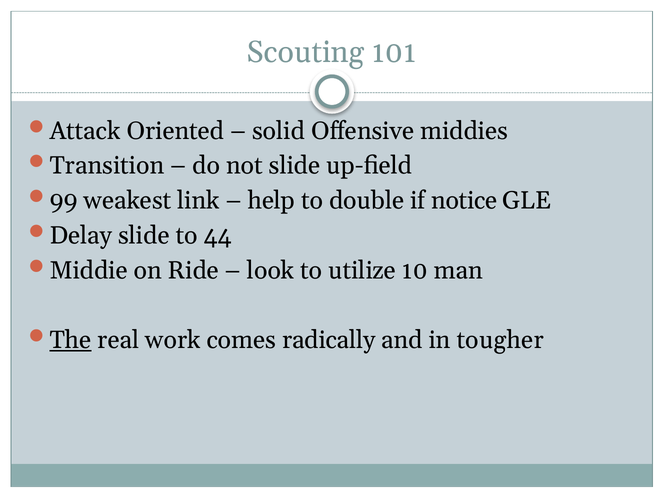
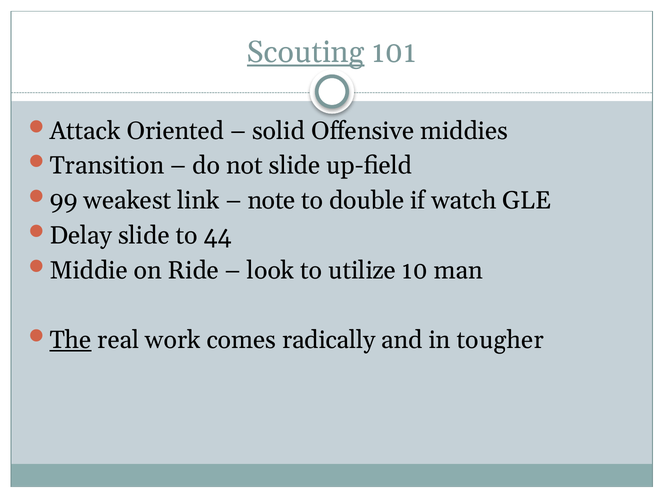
Scouting underline: none -> present
help: help -> note
notice: notice -> watch
